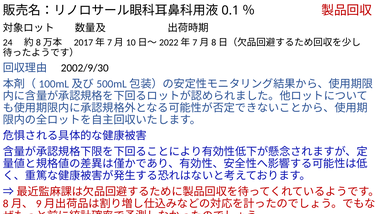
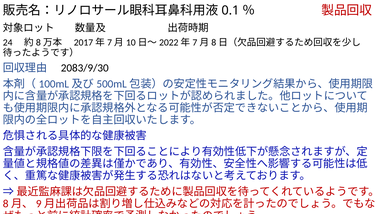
2002/9/30: 2002/9/30 -> 2083/9/30
